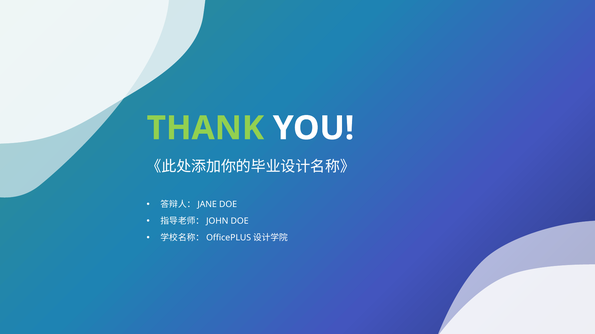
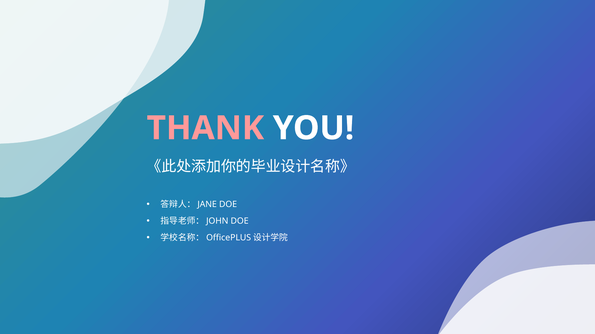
THANK colour: light green -> pink
